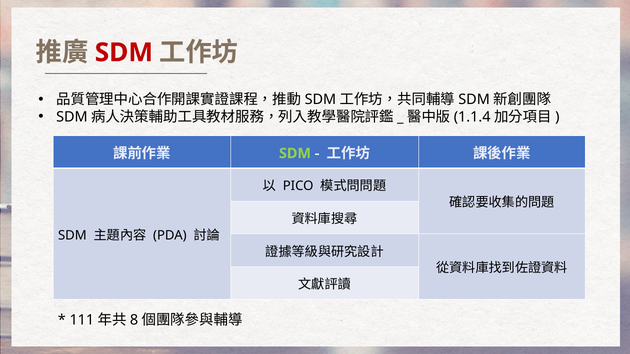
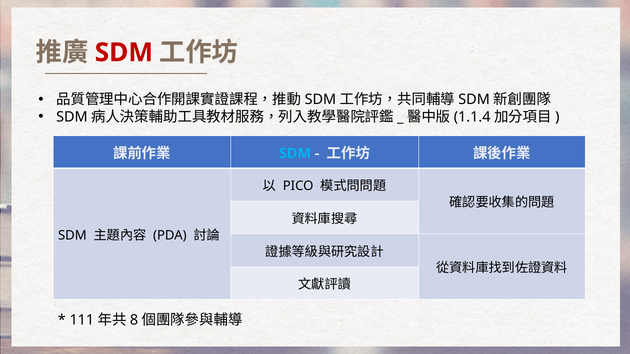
SDM at (295, 154) colour: light green -> light blue
